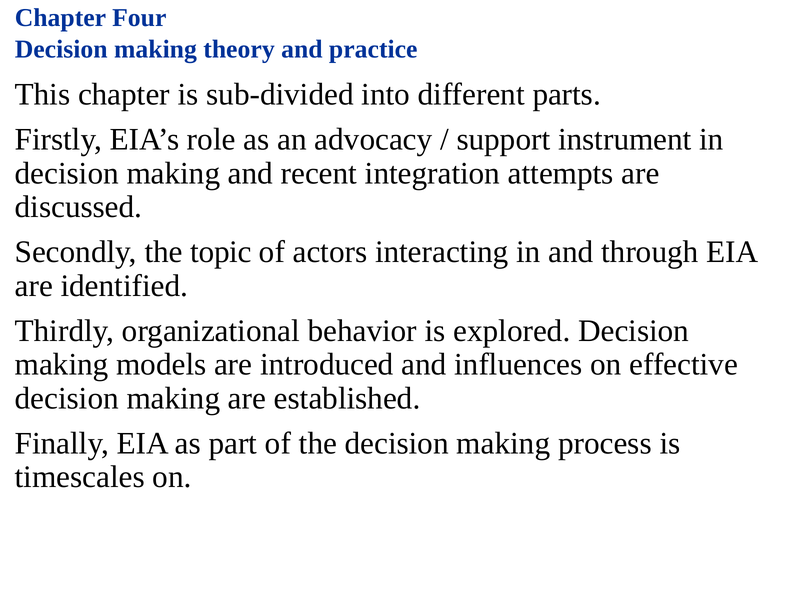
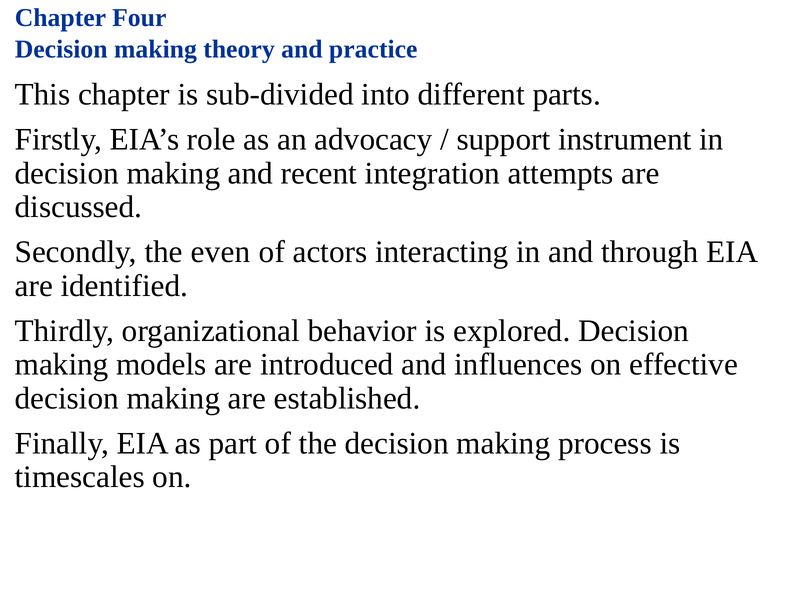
topic: topic -> even
